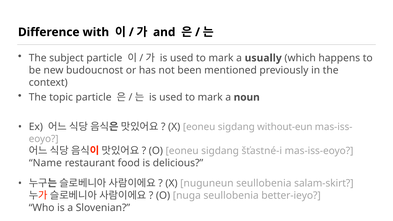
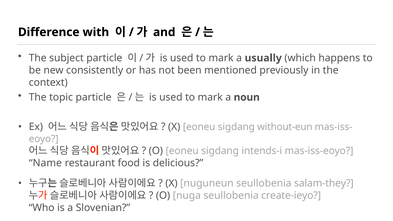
budoucnost: budoucnost -> consistently
šťastné-i: šťastné-i -> intends-i
salam-skirt: salam-skirt -> salam-they
better-ieyo: better-ieyo -> create-ieyo
